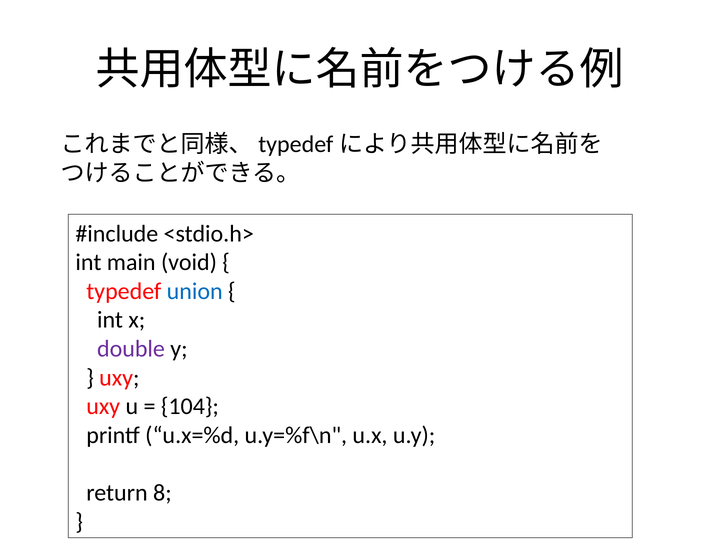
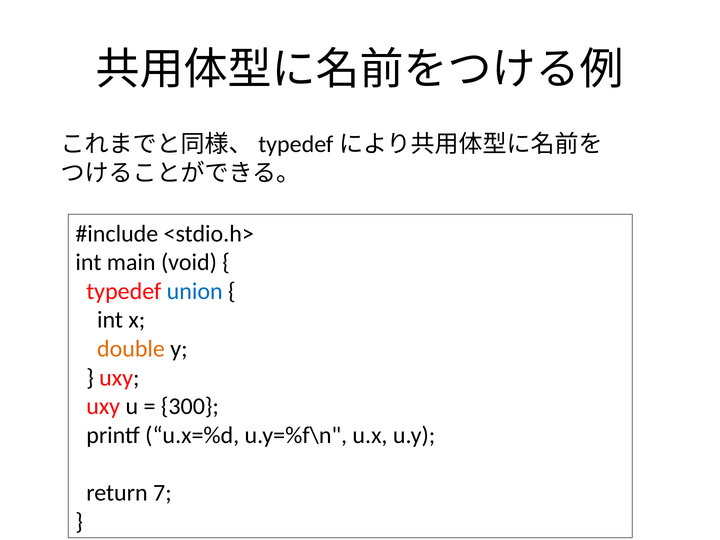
double colour: purple -> orange
104: 104 -> 300
8: 8 -> 7
